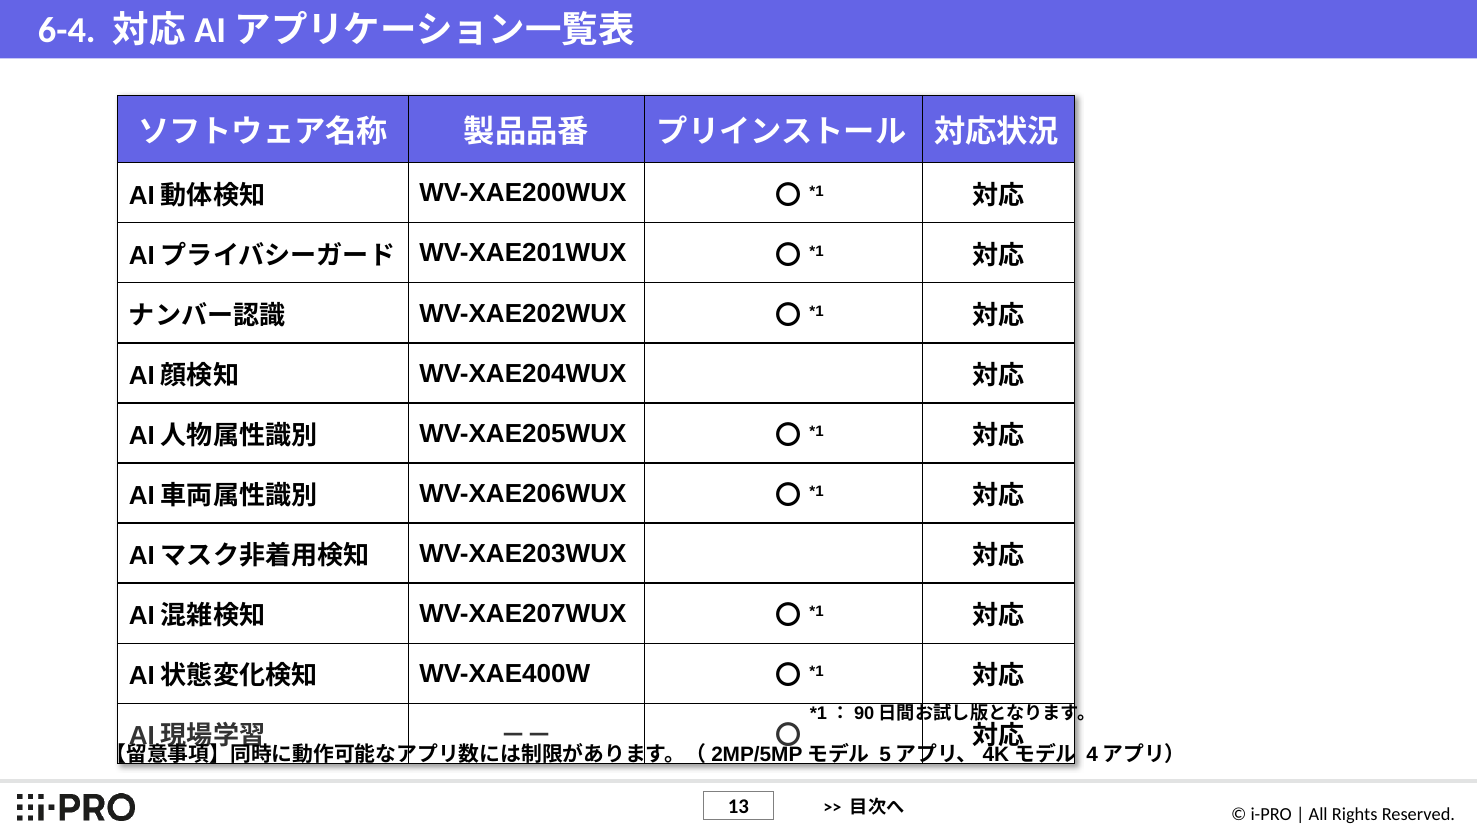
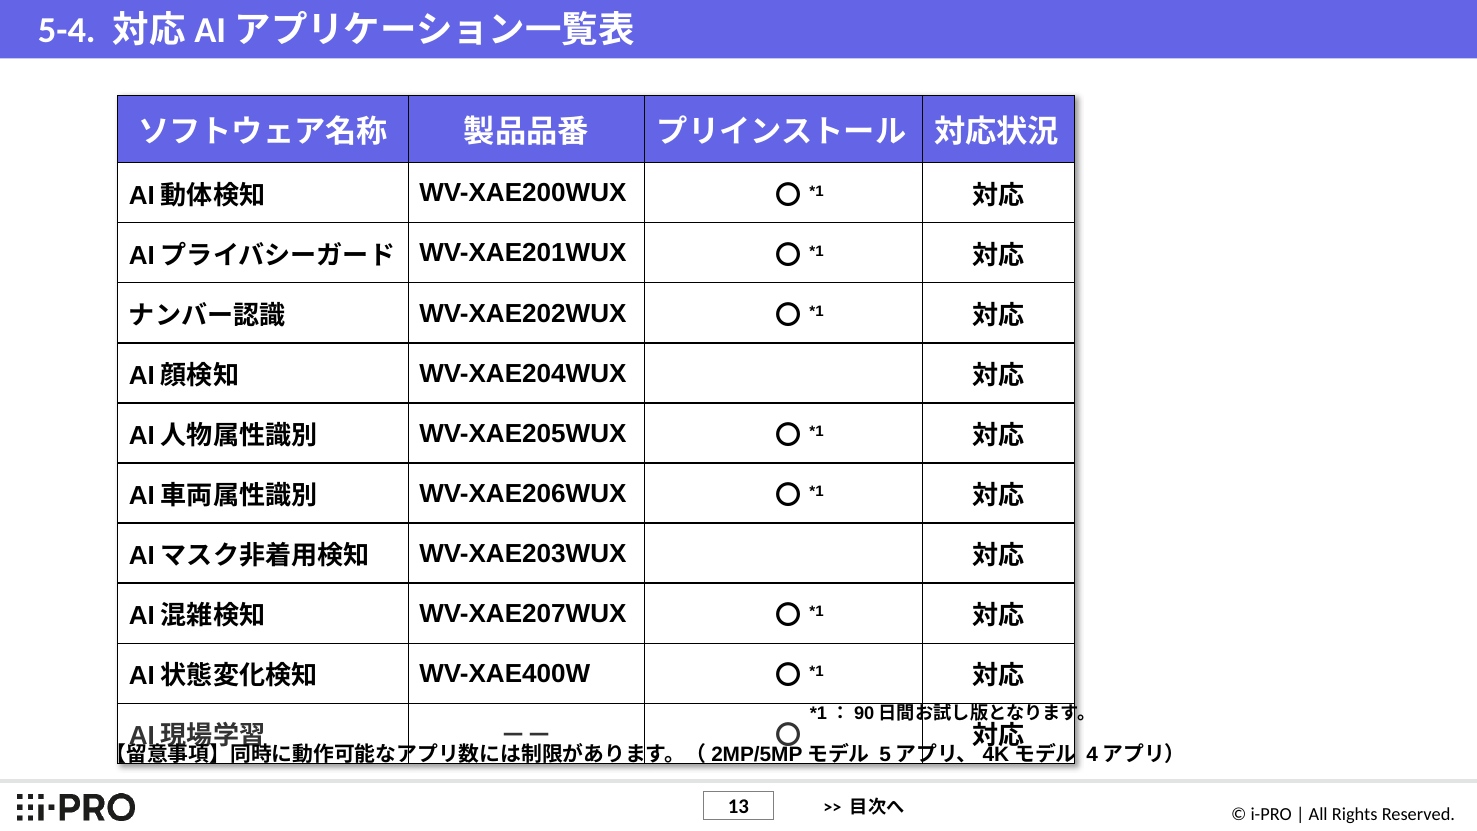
6-4: 6-4 -> 5-4
